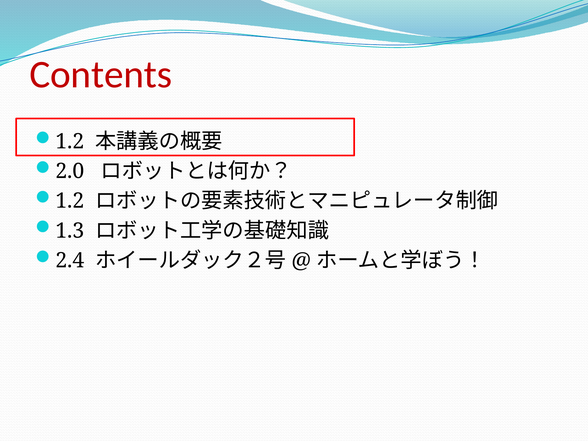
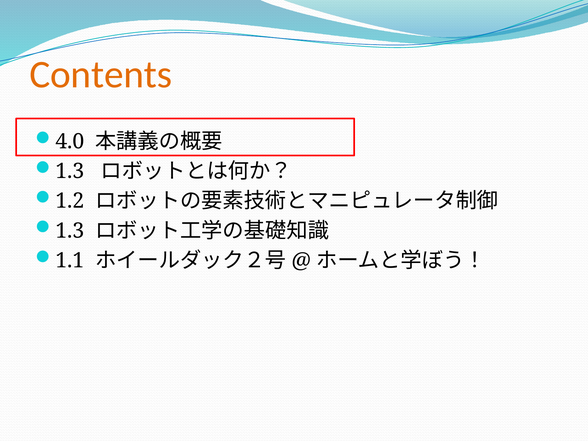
Contents colour: red -> orange
1.2 at (70, 142): 1.2 -> 4.0
2.0 at (70, 171): 2.0 -> 1.3
2.4: 2.4 -> 1.1
